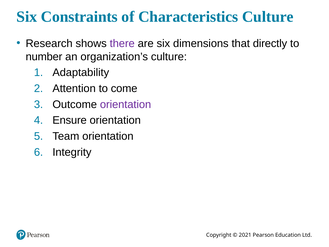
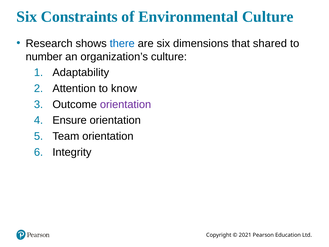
Characteristics: Characteristics -> Environmental
there colour: purple -> blue
directly: directly -> shared
come: come -> know
